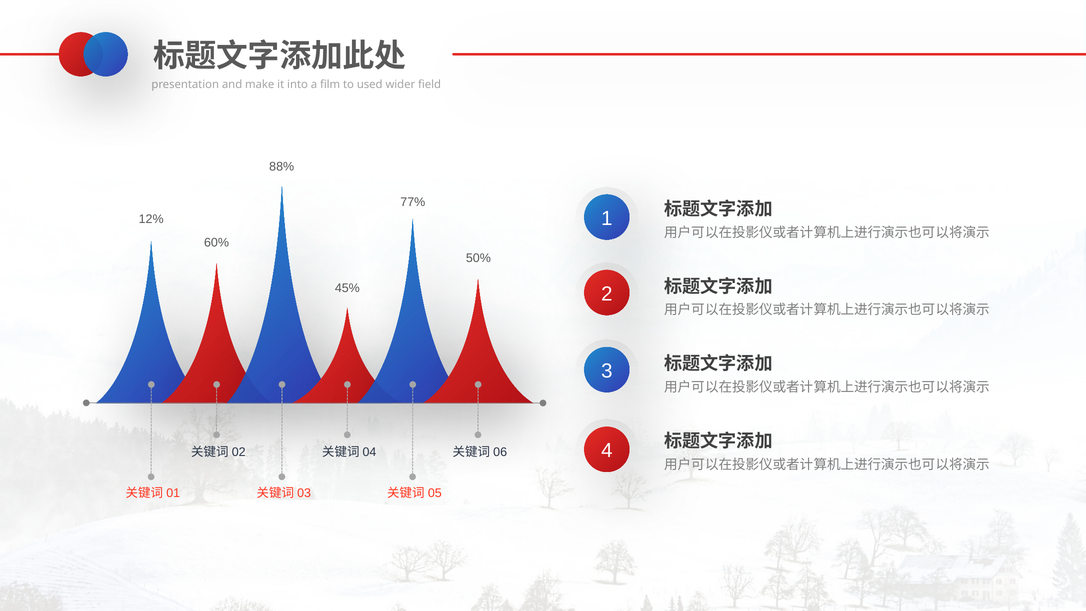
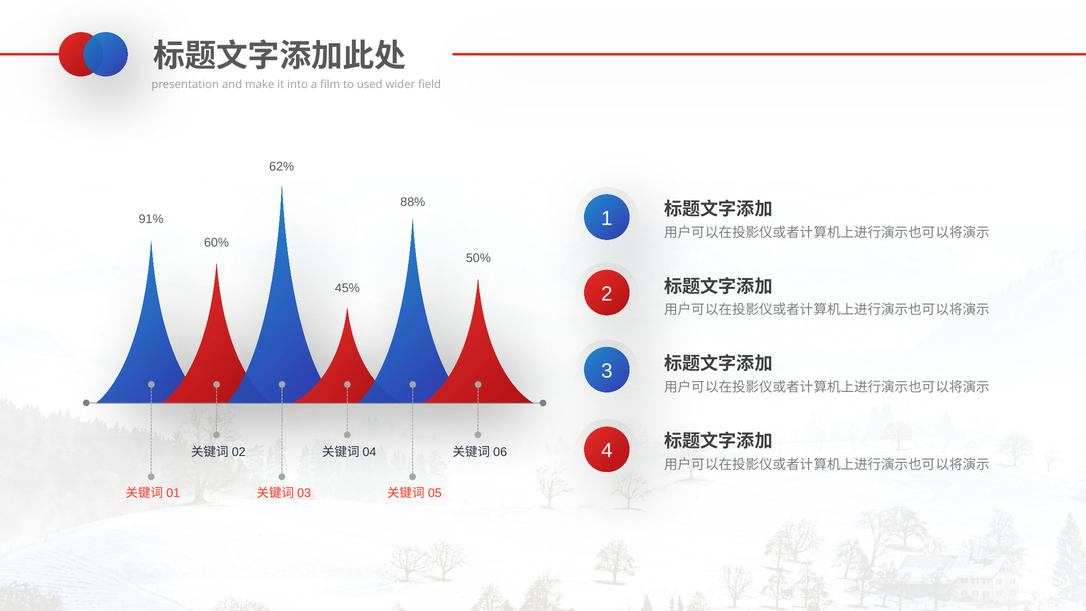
88%: 88% -> 62%
77%: 77% -> 88%
12%: 12% -> 91%
